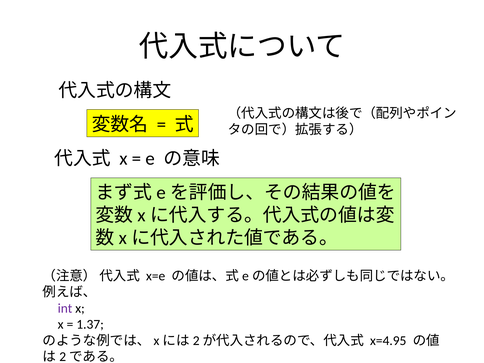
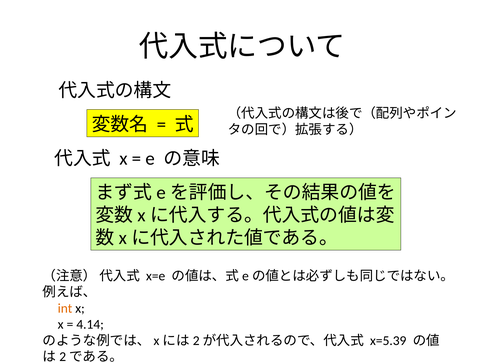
int colour: purple -> orange
1.37: 1.37 -> 4.14
x=4.95: x=4.95 -> x=5.39
